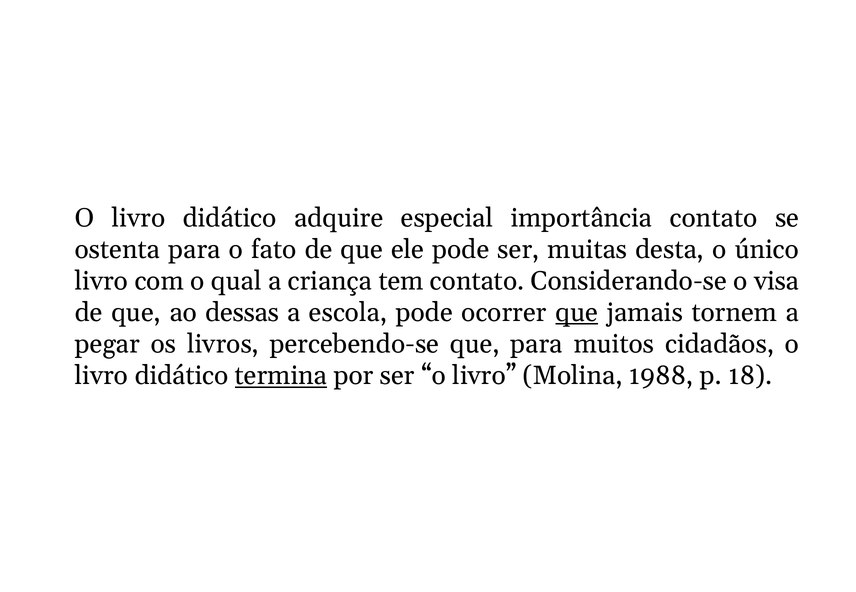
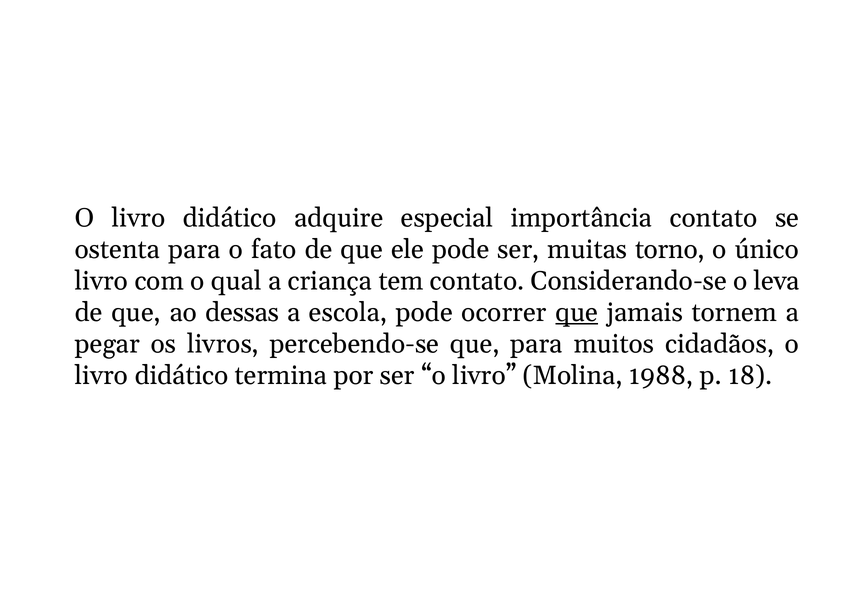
desta: desta -> torno
visa: visa -> leva
termina underline: present -> none
